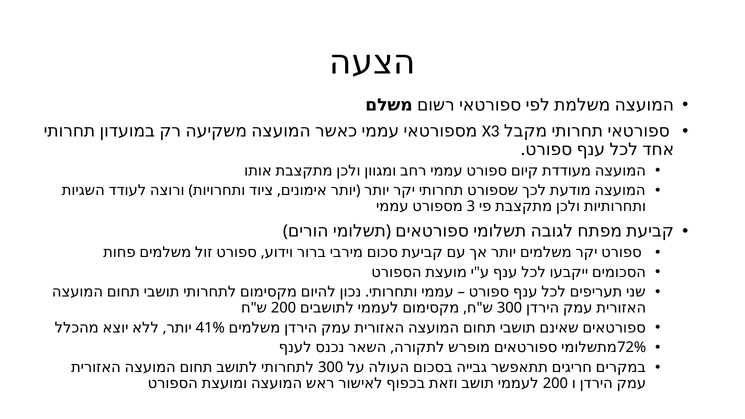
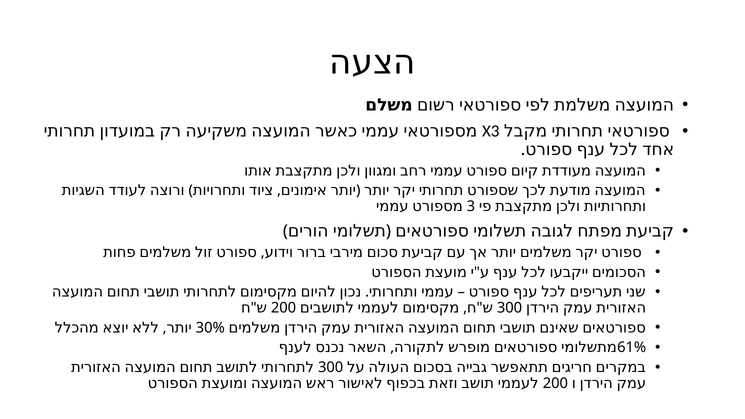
41%: 41% -> 30%
72%: 72% -> 61%
